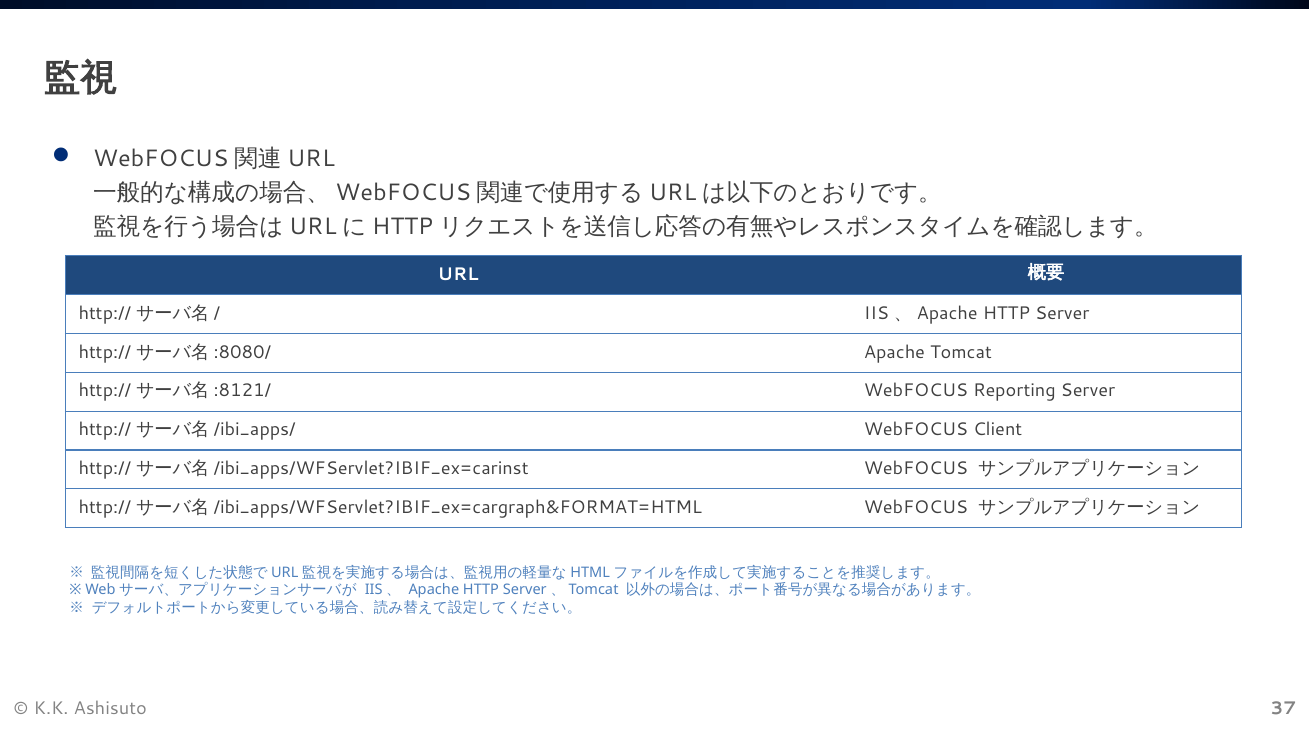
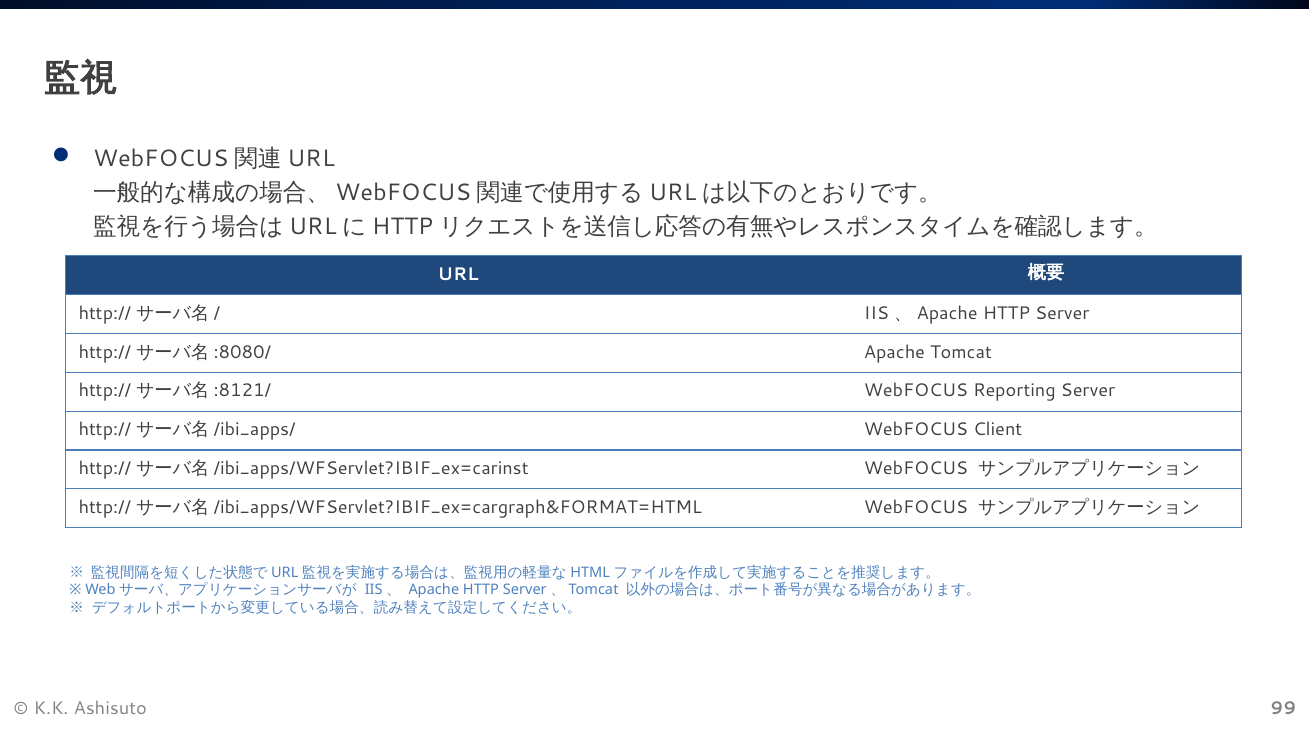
37: 37 -> 99
